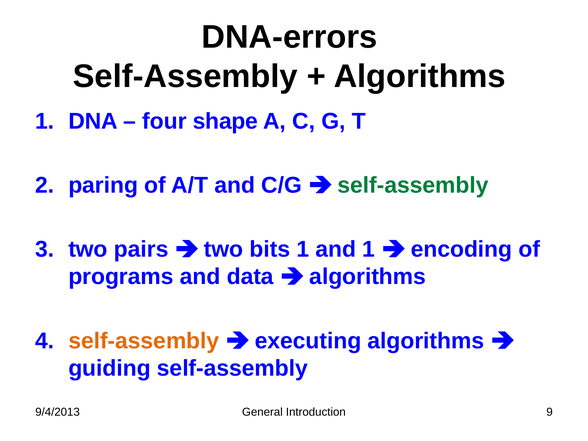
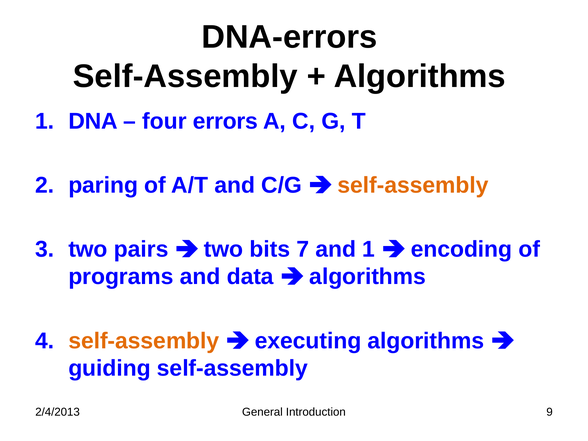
shape: shape -> errors
self-assembly at (413, 185) colour: green -> orange
bits 1: 1 -> 7
9/4/2013: 9/4/2013 -> 2/4/2013
